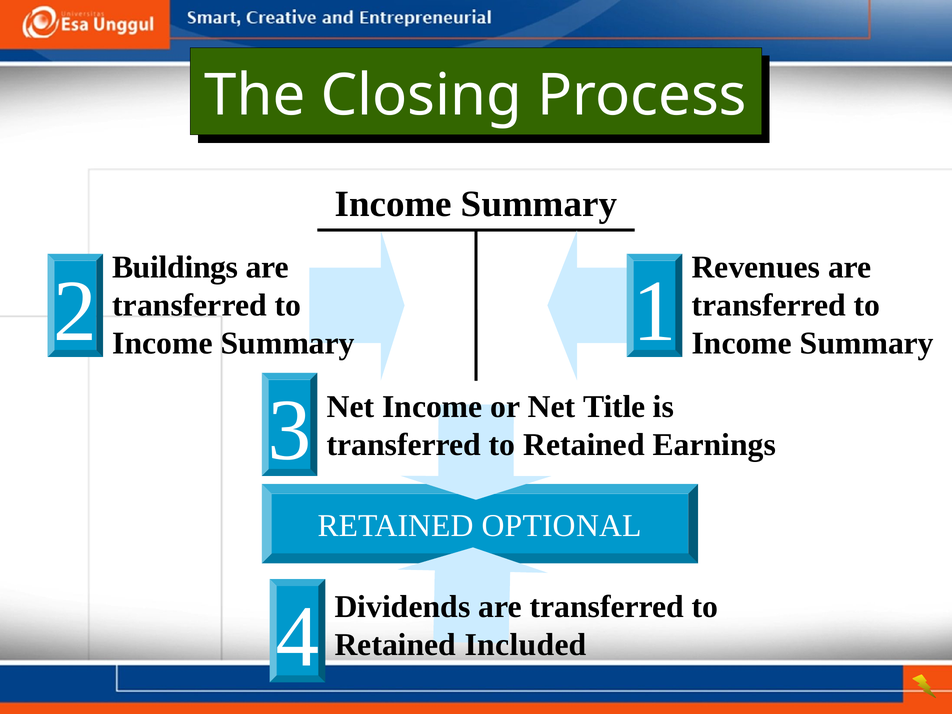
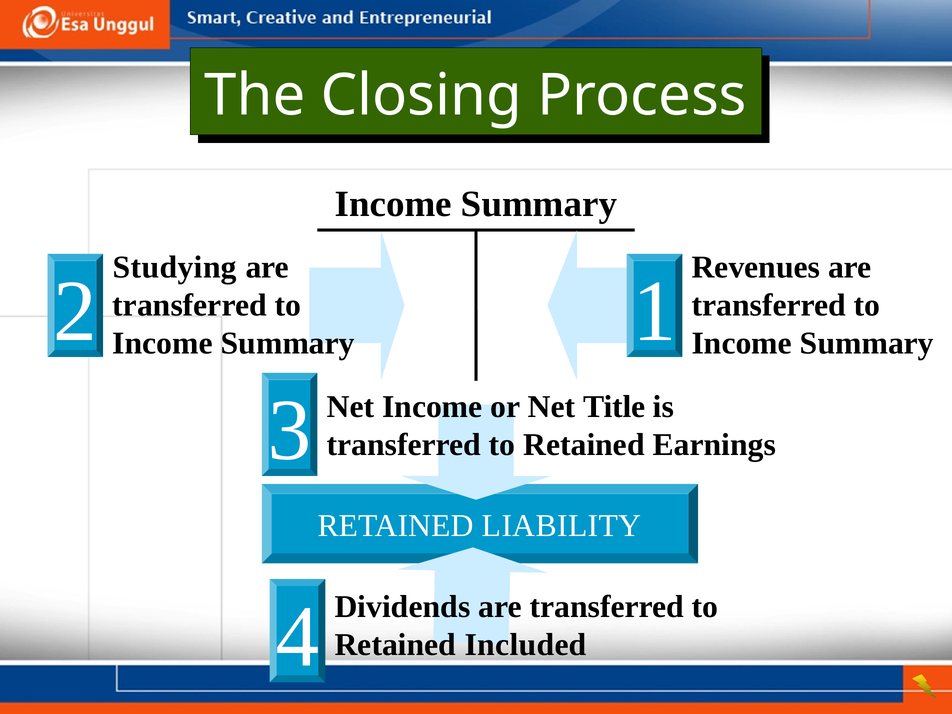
Buildings: Buildings -> Studying
OPTIONAL: OPTIONAL -> LIABILITY
